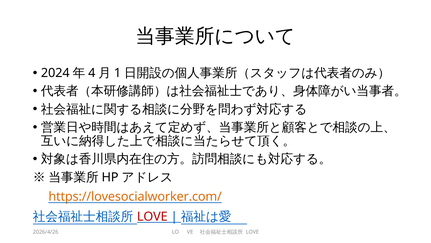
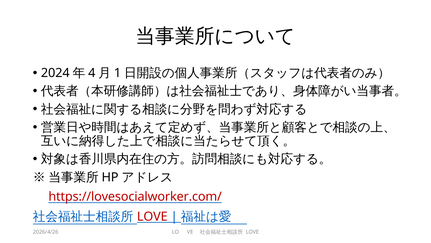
https://lovesocialworker.com/ colour: orange -> red
